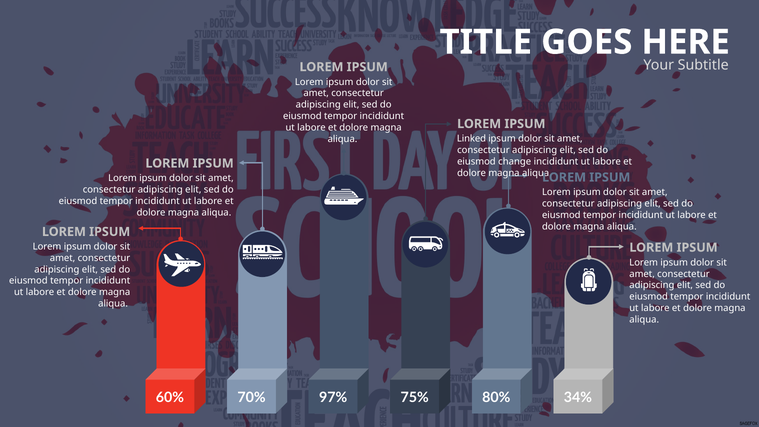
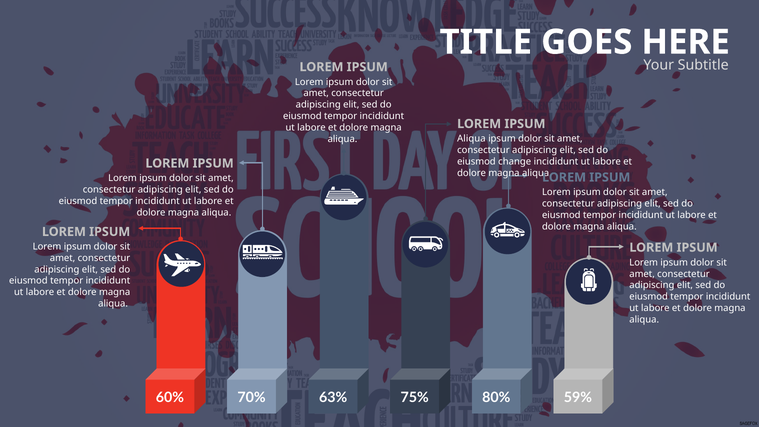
Linked at (472, 139): Linked -> Aliqua
97%: 97% -> 63%
34%: 34% -> 59%
